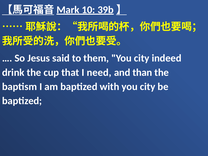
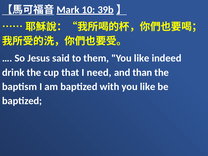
them You city: city -> like
with you city: city -> like
